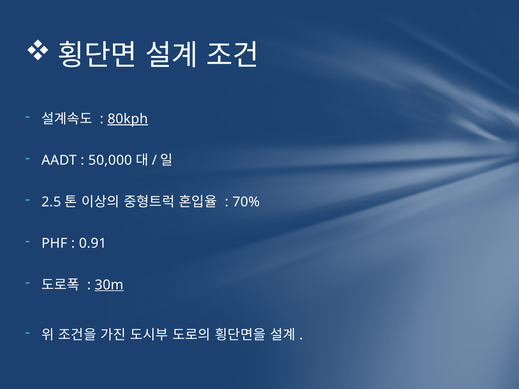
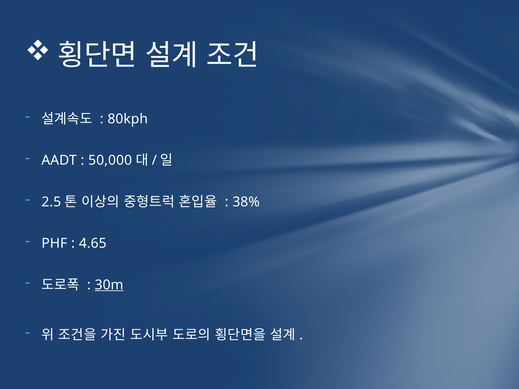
80kph underline: present -> none
70%: 70% -> 38%
0.91: 0.91 -> 4.65
